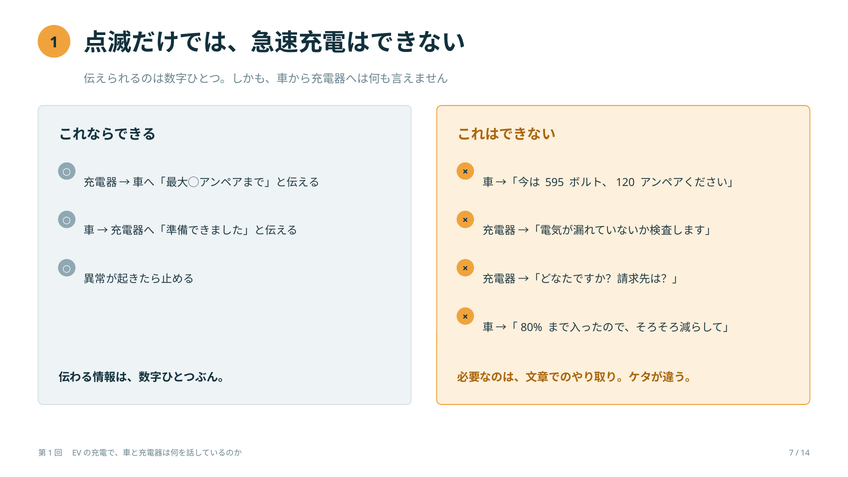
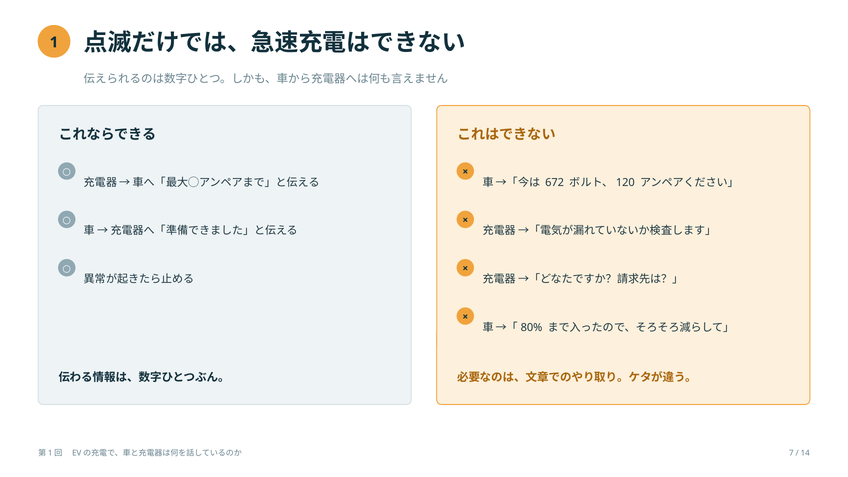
595: 595 -> 672
